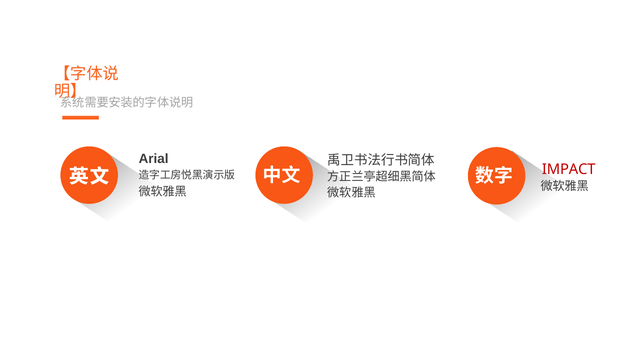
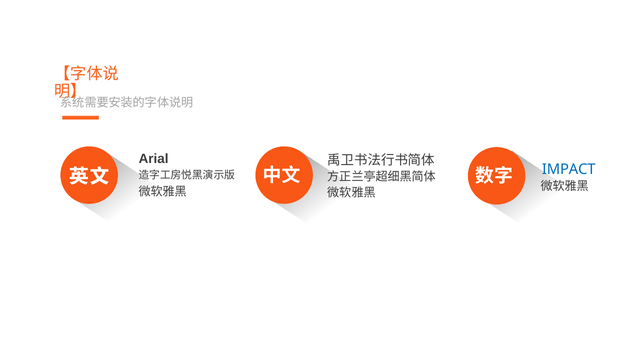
IMPACT colour: red -> blue
